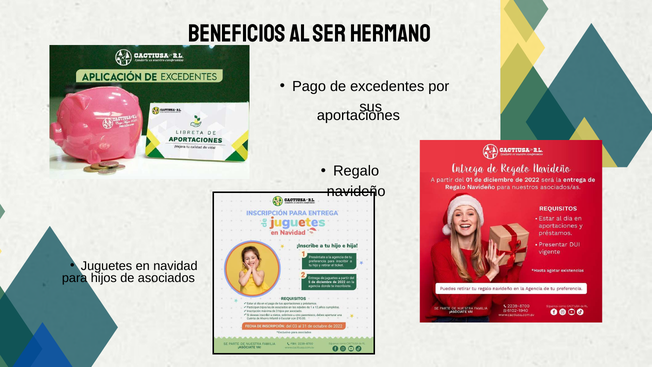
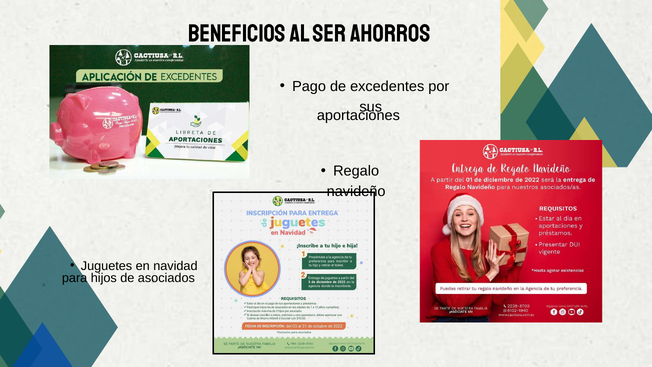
HERMANO: HERMANO -> AHORROS
